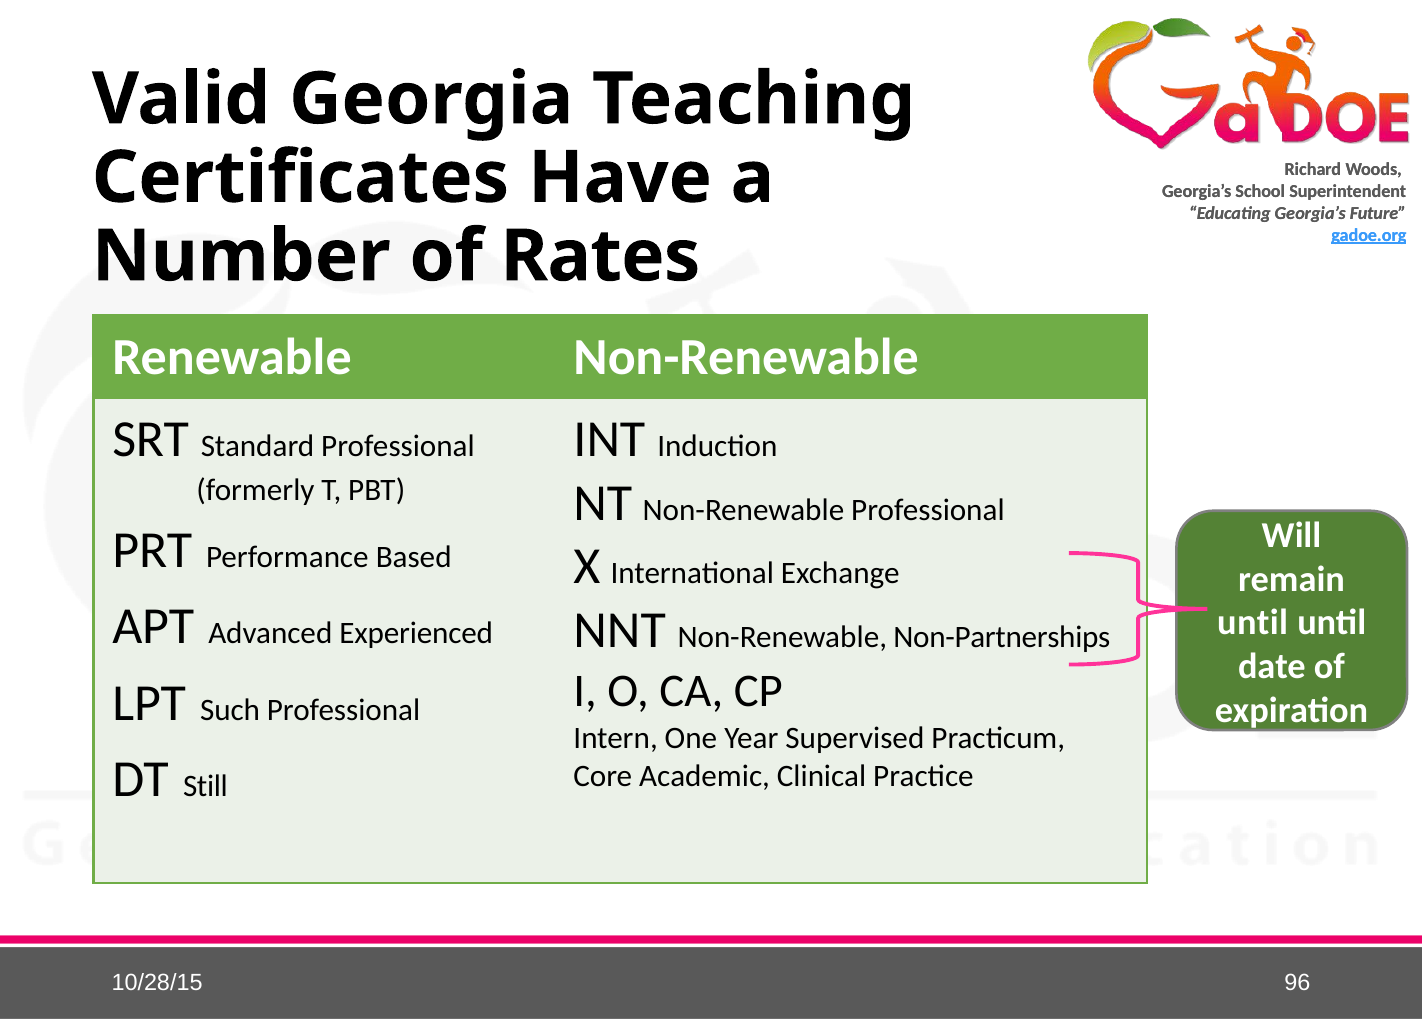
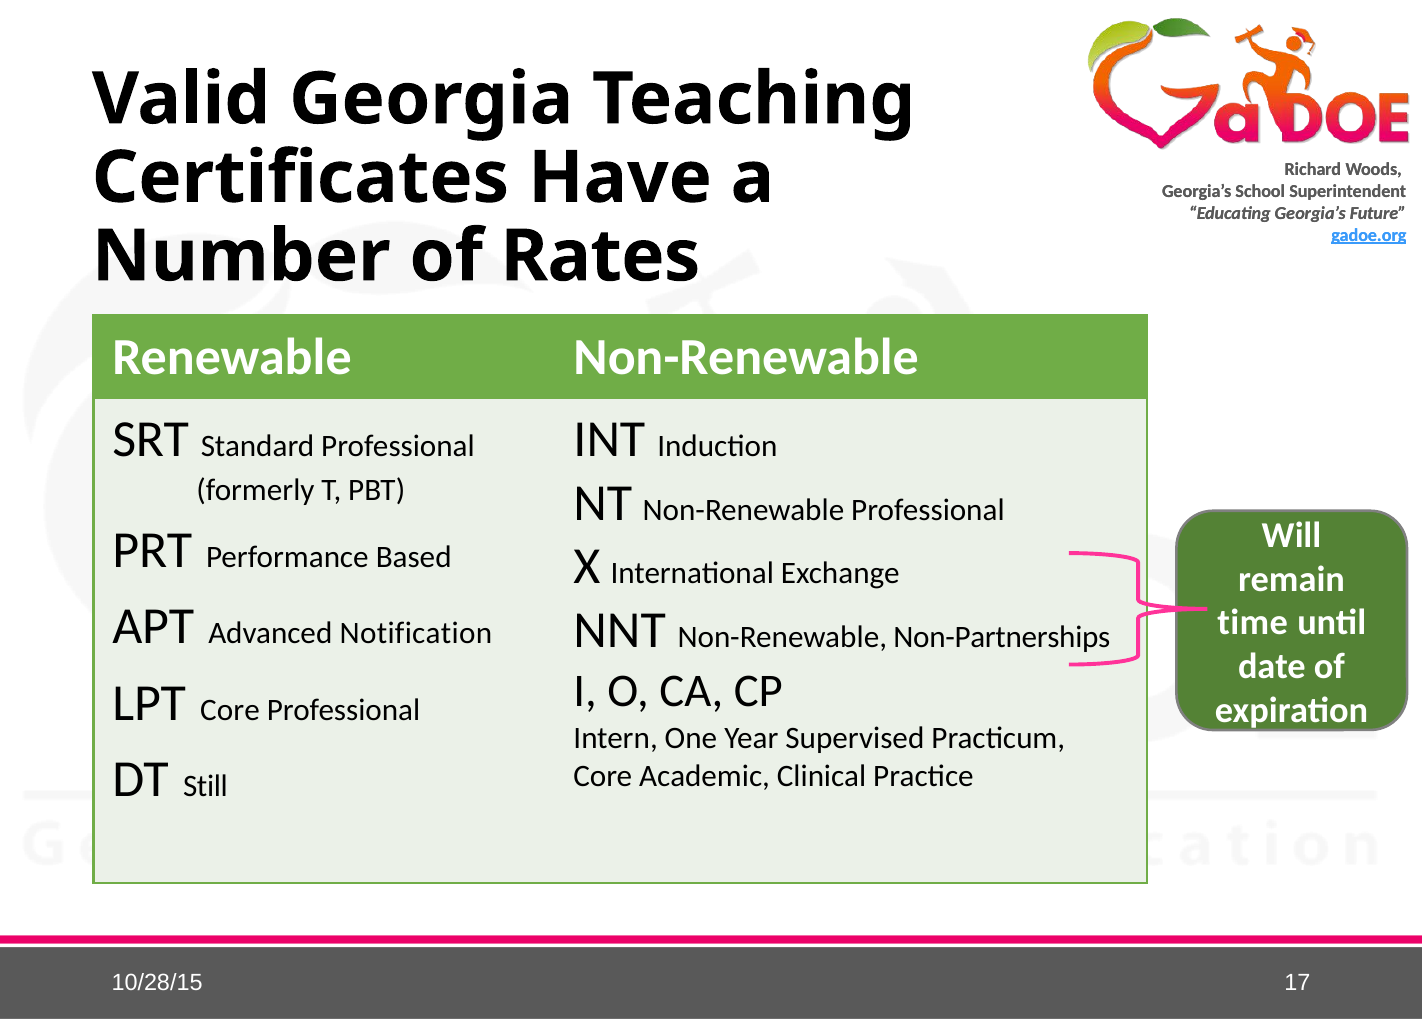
Experienced: Experienced -> Notification
until at (1253, 623): until -> time
LPT Such: Such -> Core
96: 96 -> 17
